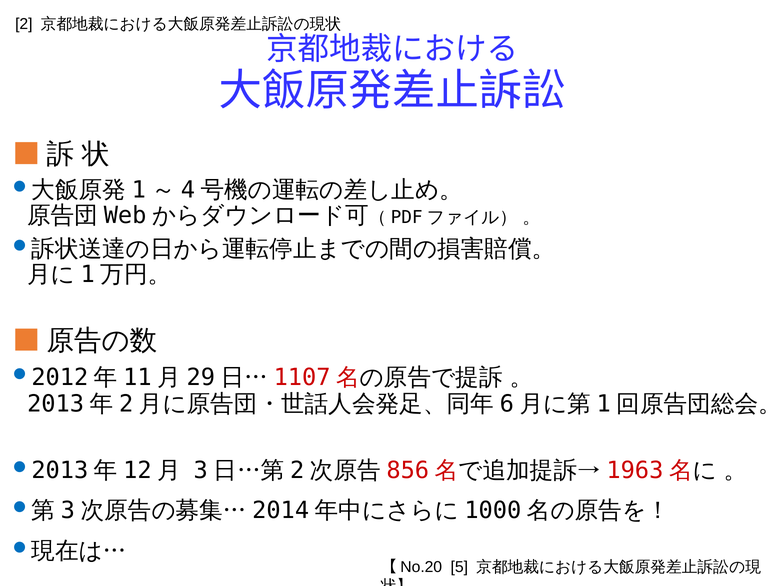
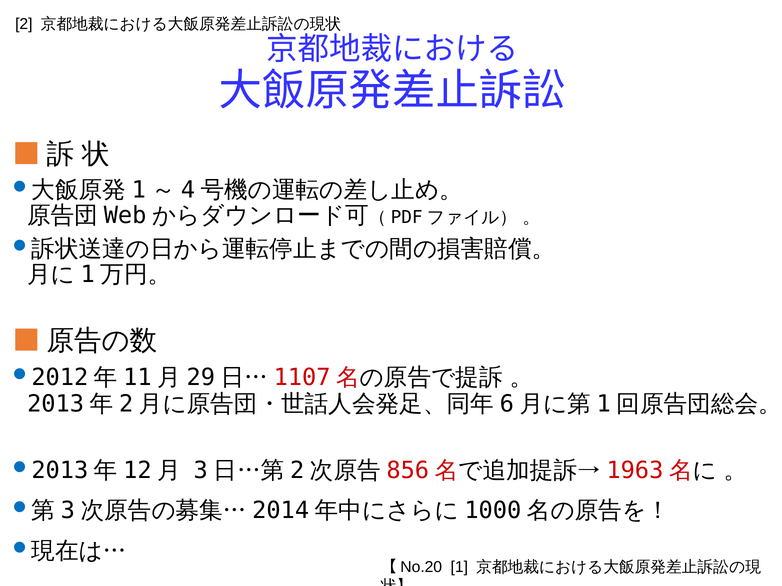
5: 5 -> 1
